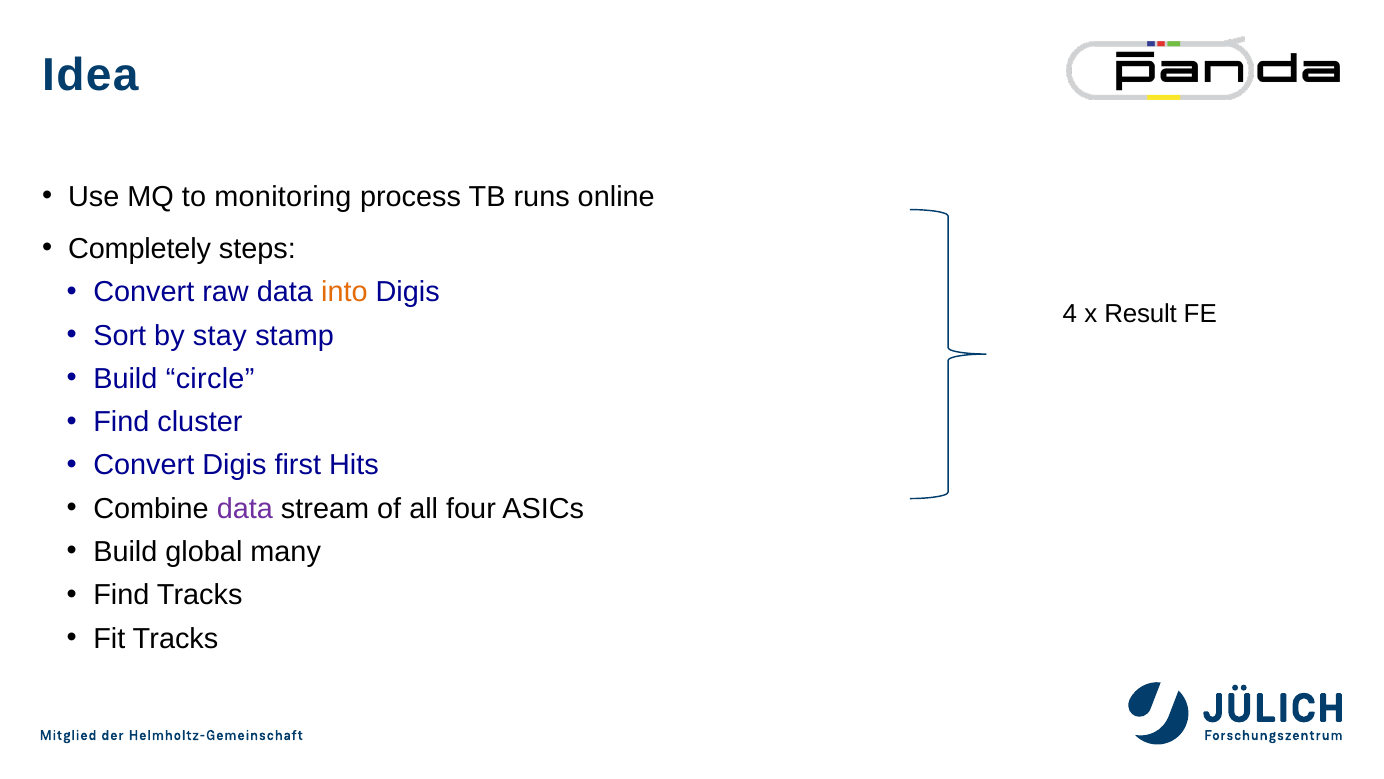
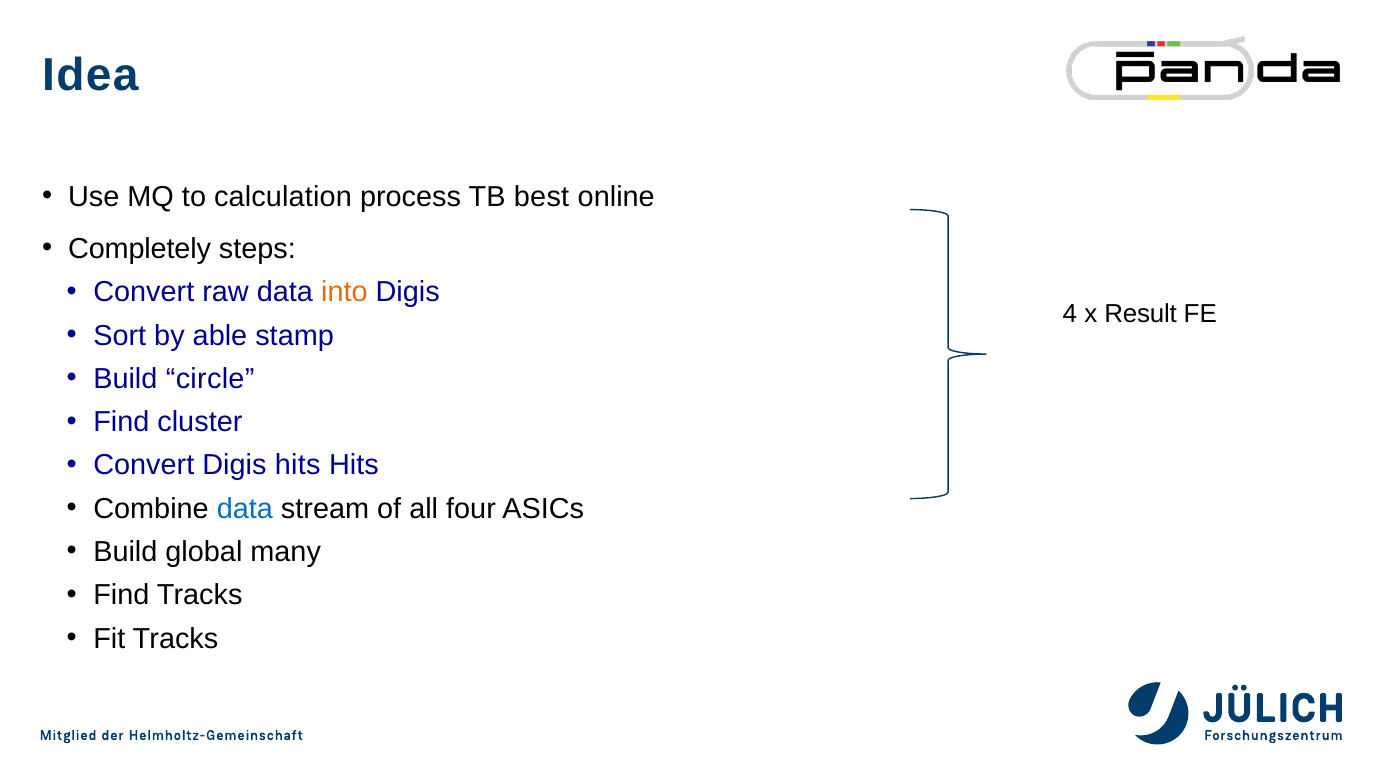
monitoring: monitoring -> calculation
runs: runs -> best
stay: stay -> able
Digis first: first -> hits
data at (245, 508) colour: purple -> blue
